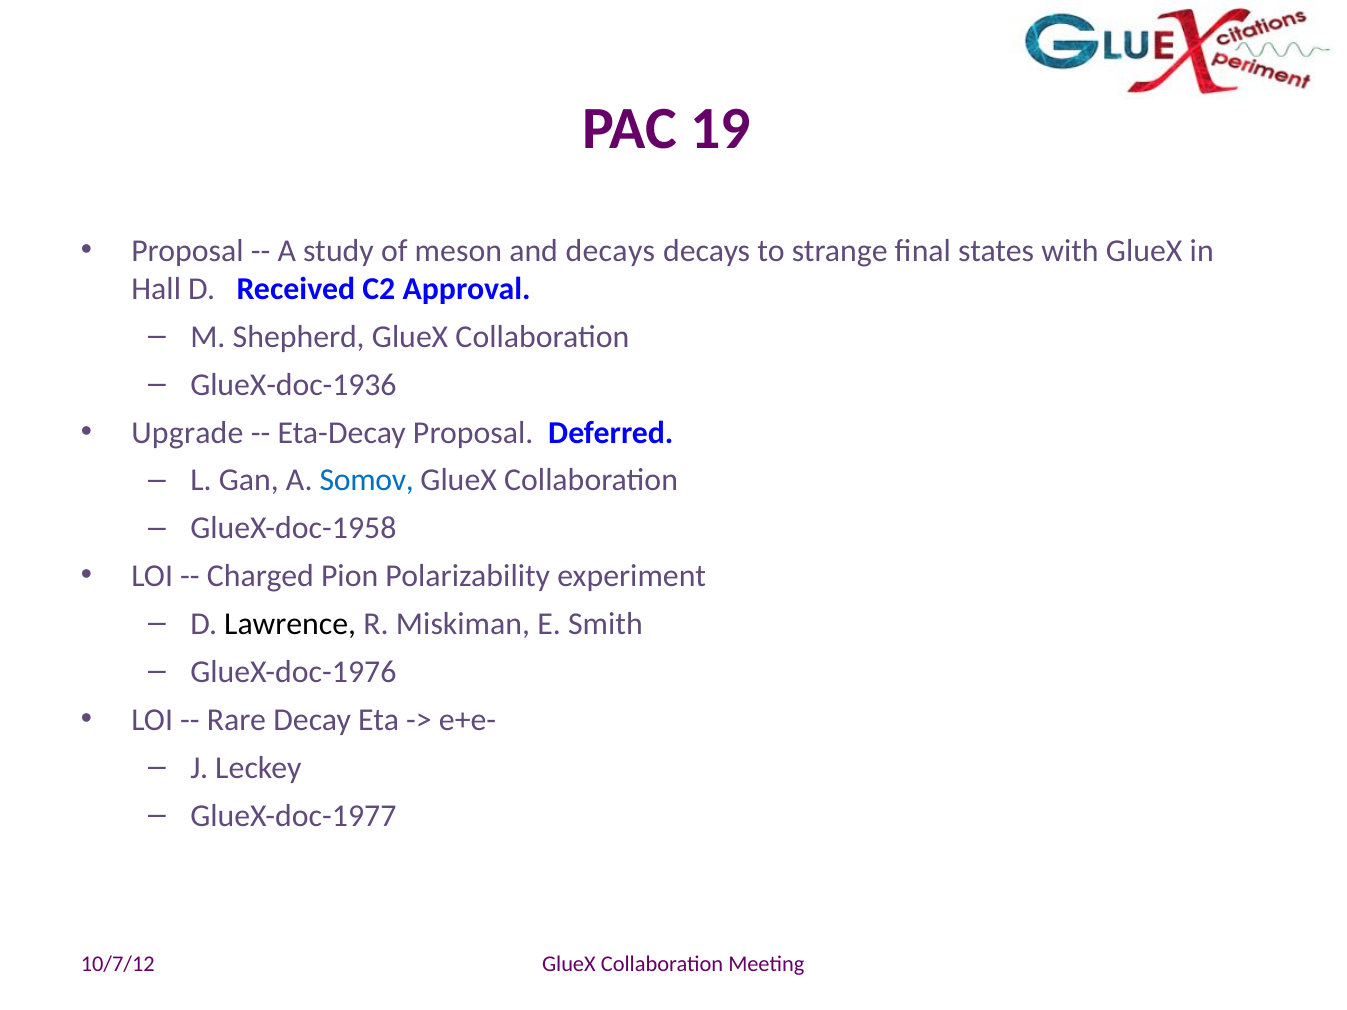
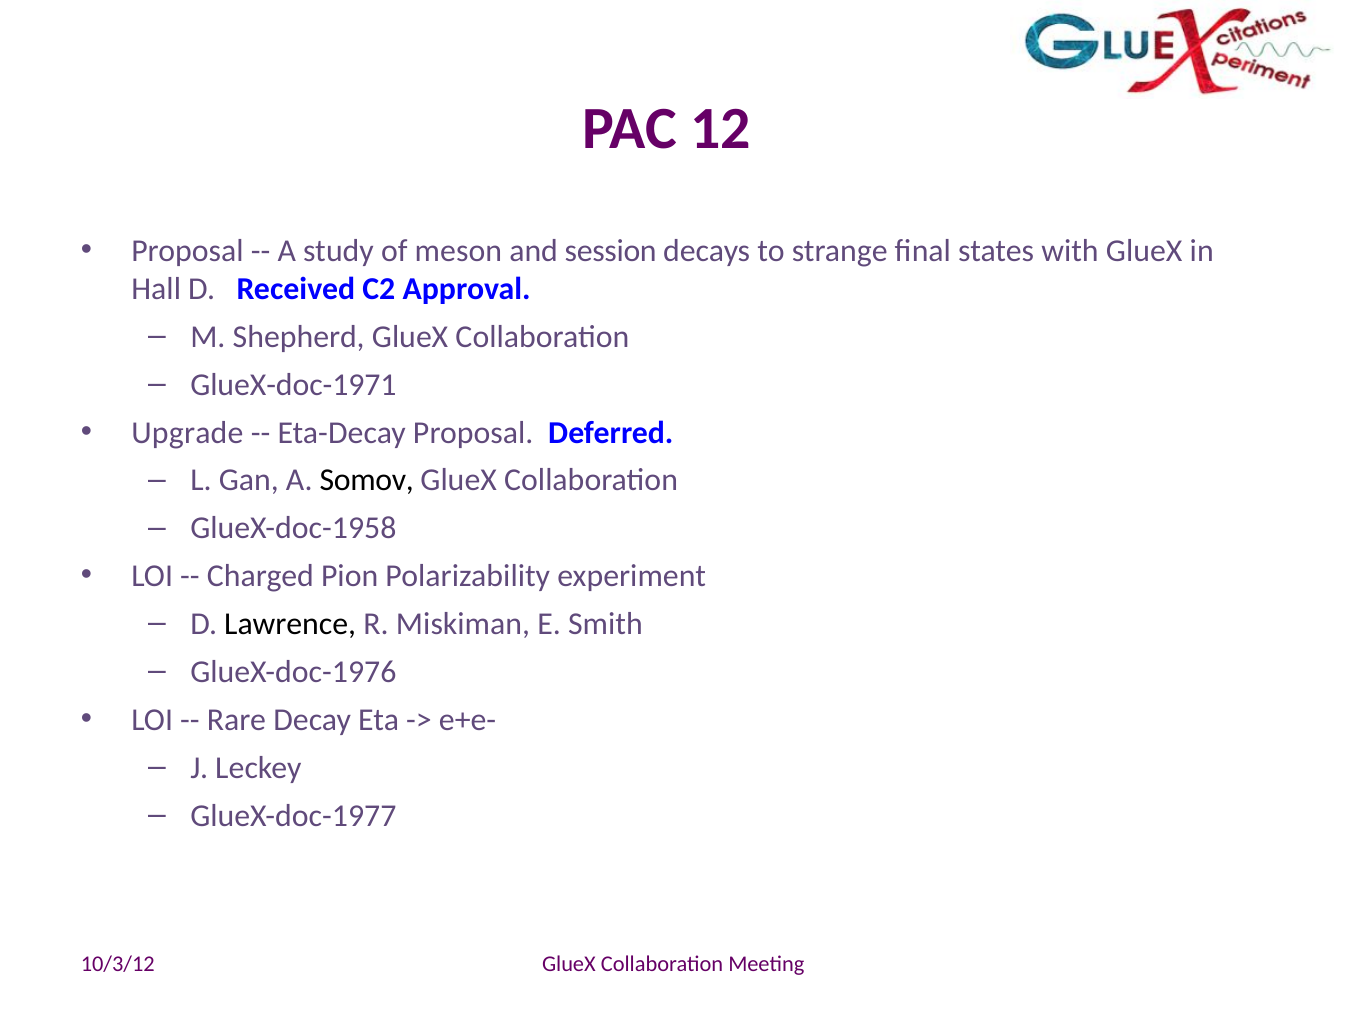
19: 19 -> 12
and decays: decays -> session
GlueX-doc-1936: GlueX-doc-1936 -> GlueX-doc-1971
Somov colour: blue -> black
10/7/12: 10/7/12 -> 10/3/12
